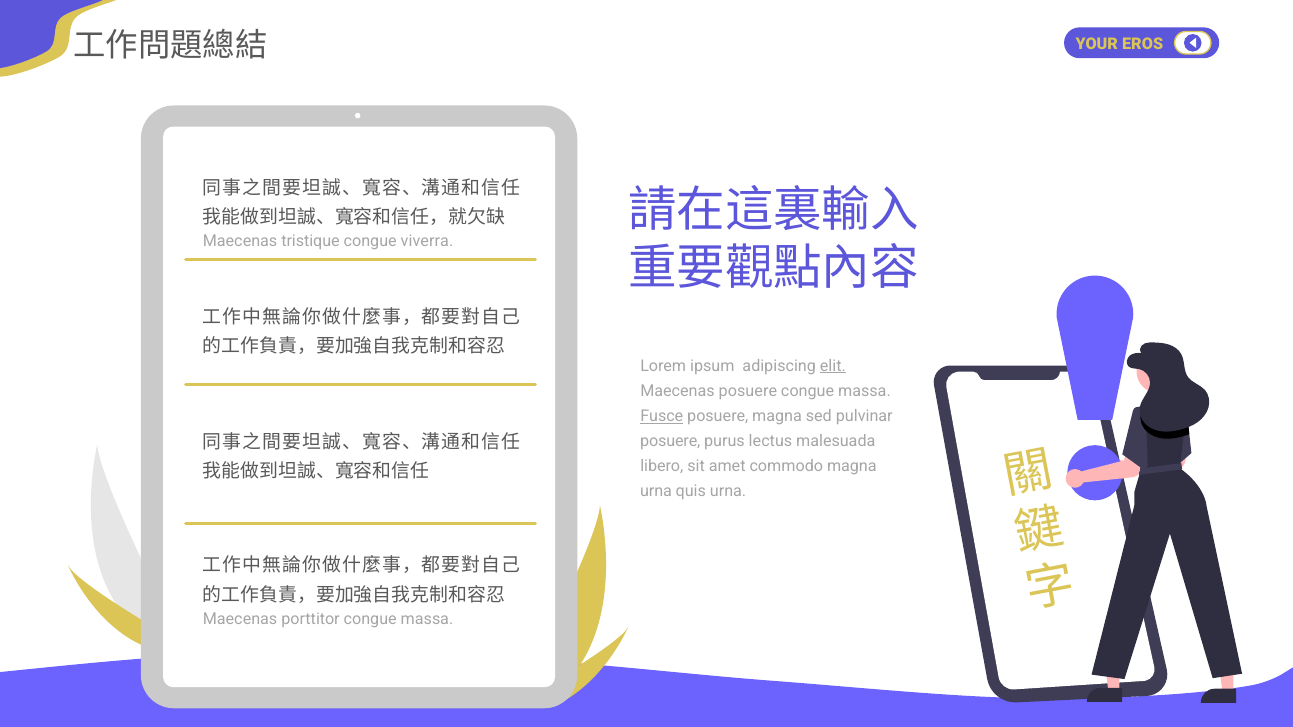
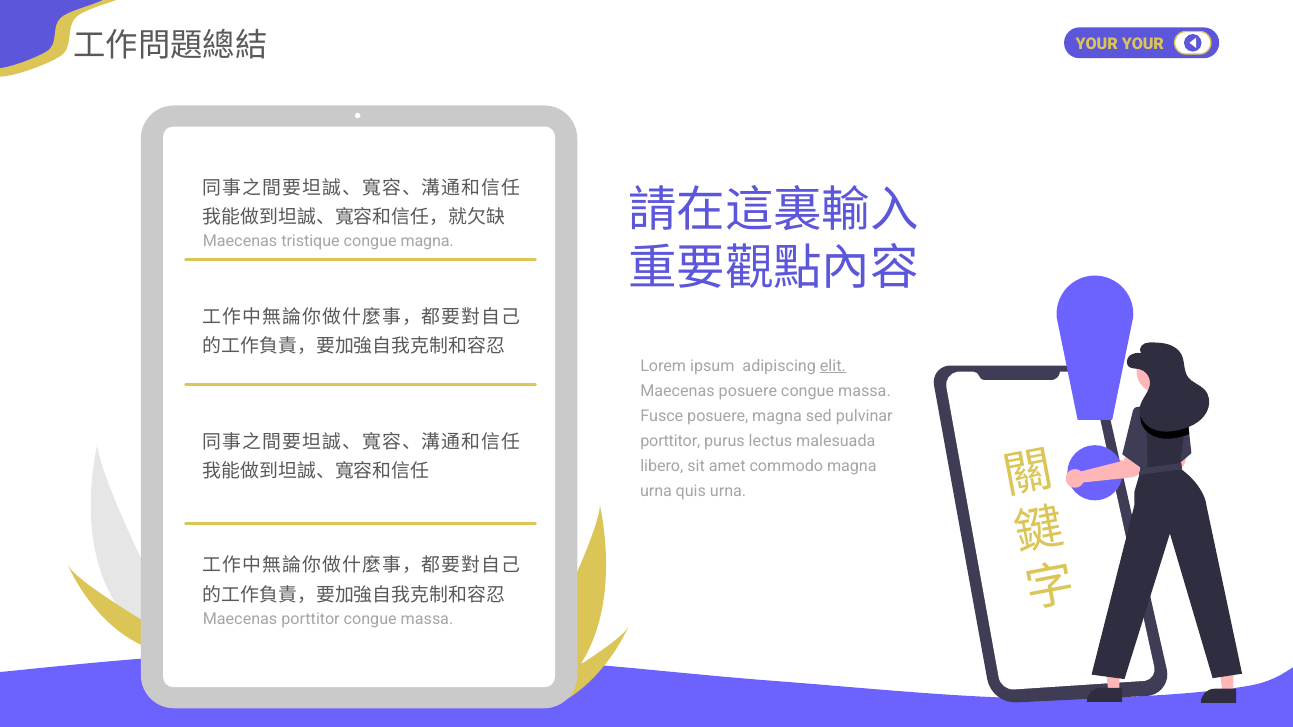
YOUR EROS: EROS -> YOUR
congue viverra: viverra -> magna
Fusce underline: present -> none
posuere at (670, 441): posuere -> porttitor
